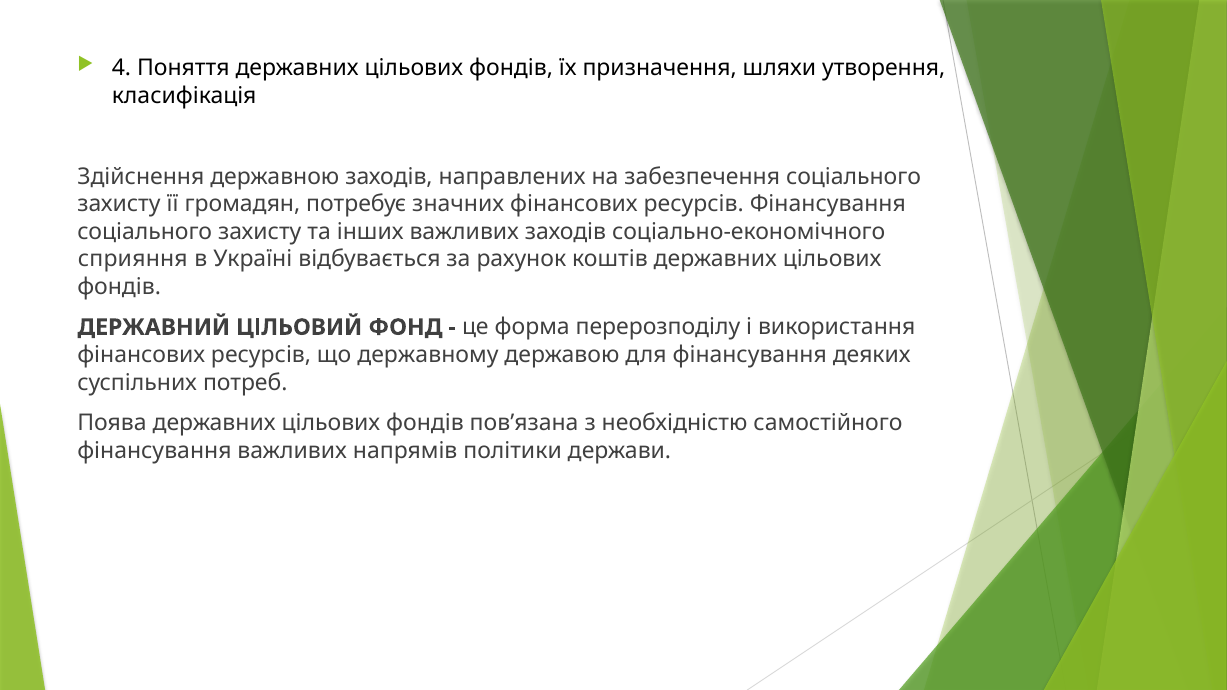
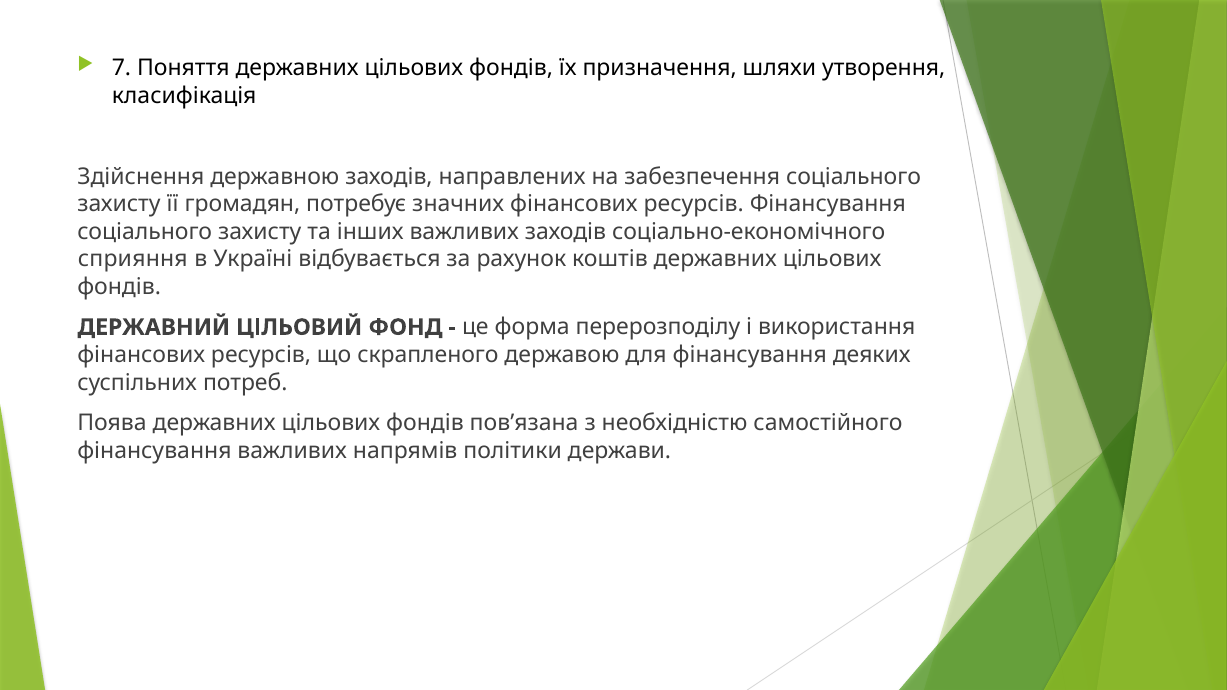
4: 4 -> 7
державному: державному -> скрапленого
